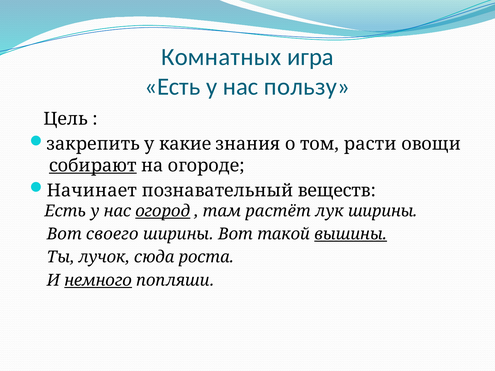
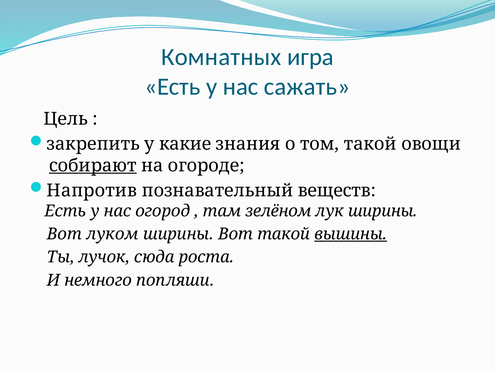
пользу: пользу -> сажать
том расти: расти -> такой
Начинает: Начинает -> Напротив
огород underline: present -> none
растёт: растёт -> зелёном
своего: своего -> луком
немного underline: present -> none
